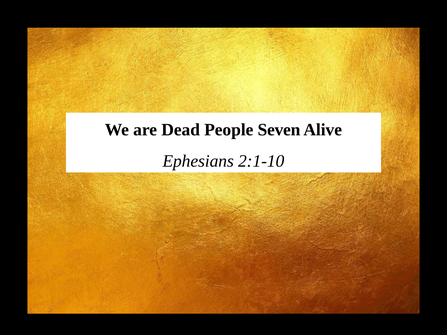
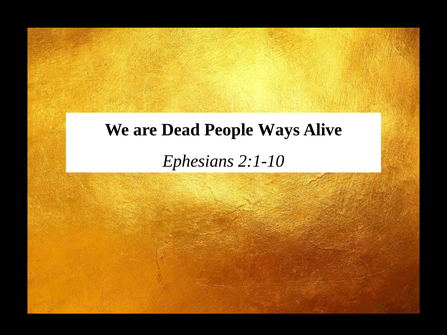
Seven: Seven -> Ways
